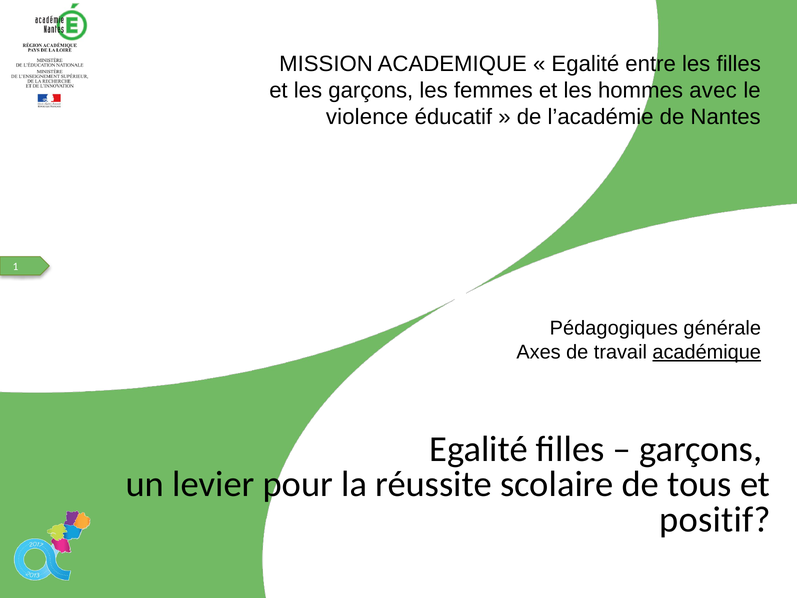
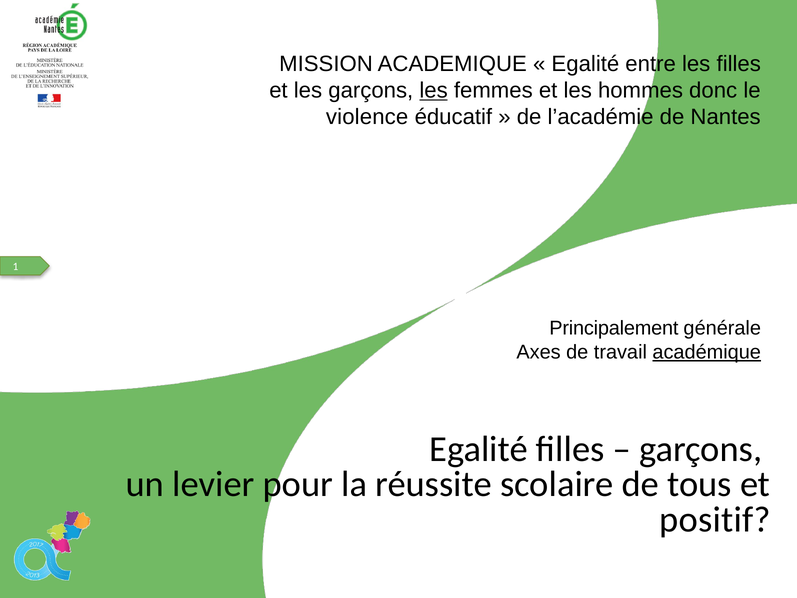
les at (434, 90) underline: none -> present
avec: avec -> donc
Pédagogiques: Pédagogiques -> Principalement
